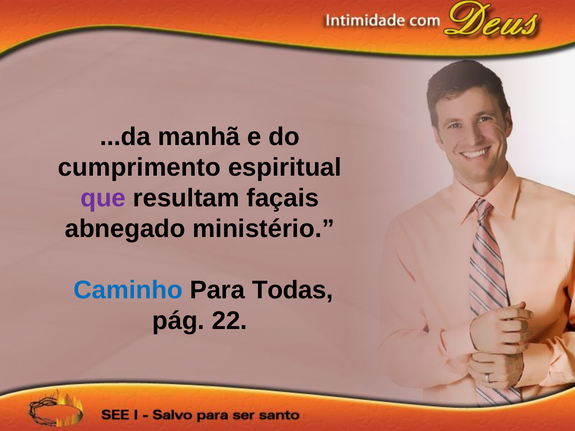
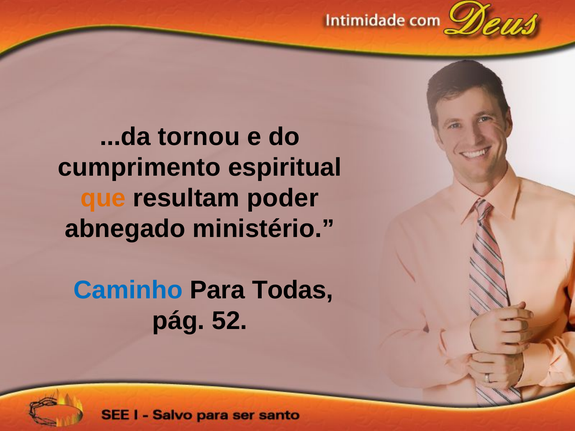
manhã: manhã -> tornou
que colour: purple -> orange
façais: façais -> poder
22: 22 -> 52
